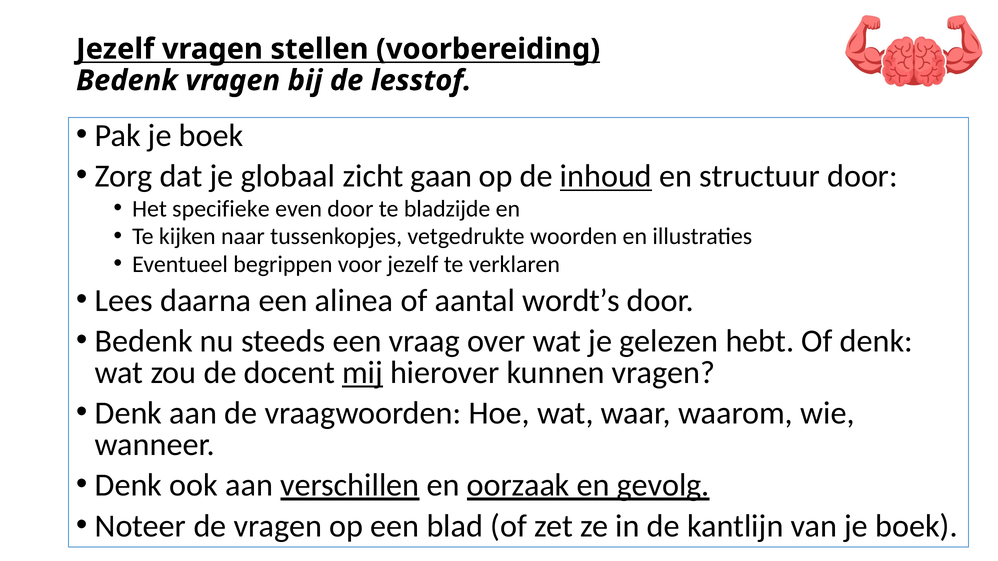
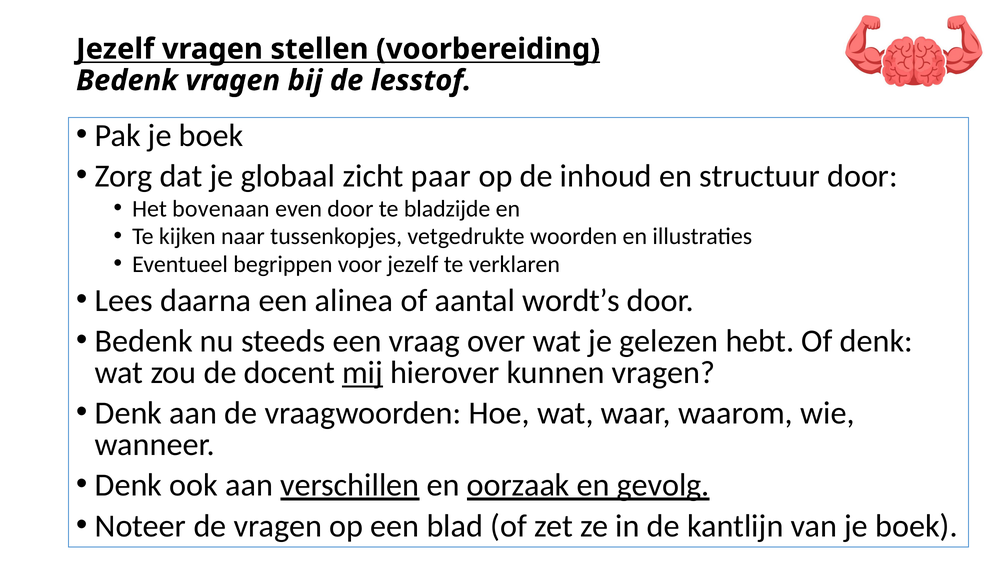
gaan: gaan -> paar
inhoud underline: present -> none
specifieke: specifieke -> bovenaan
